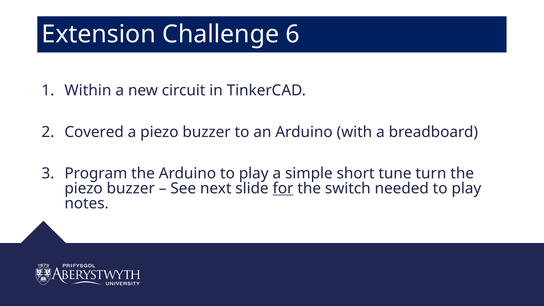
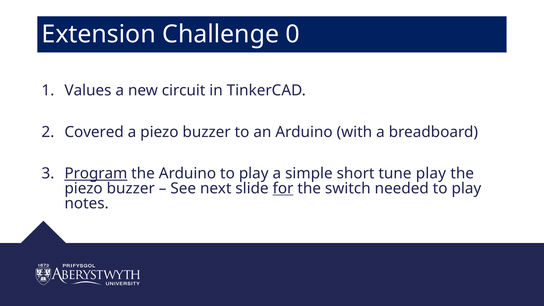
6: 6 -> 0
Within: Within -> Values
Program underline: none -> present
tune turn: turn -> play
